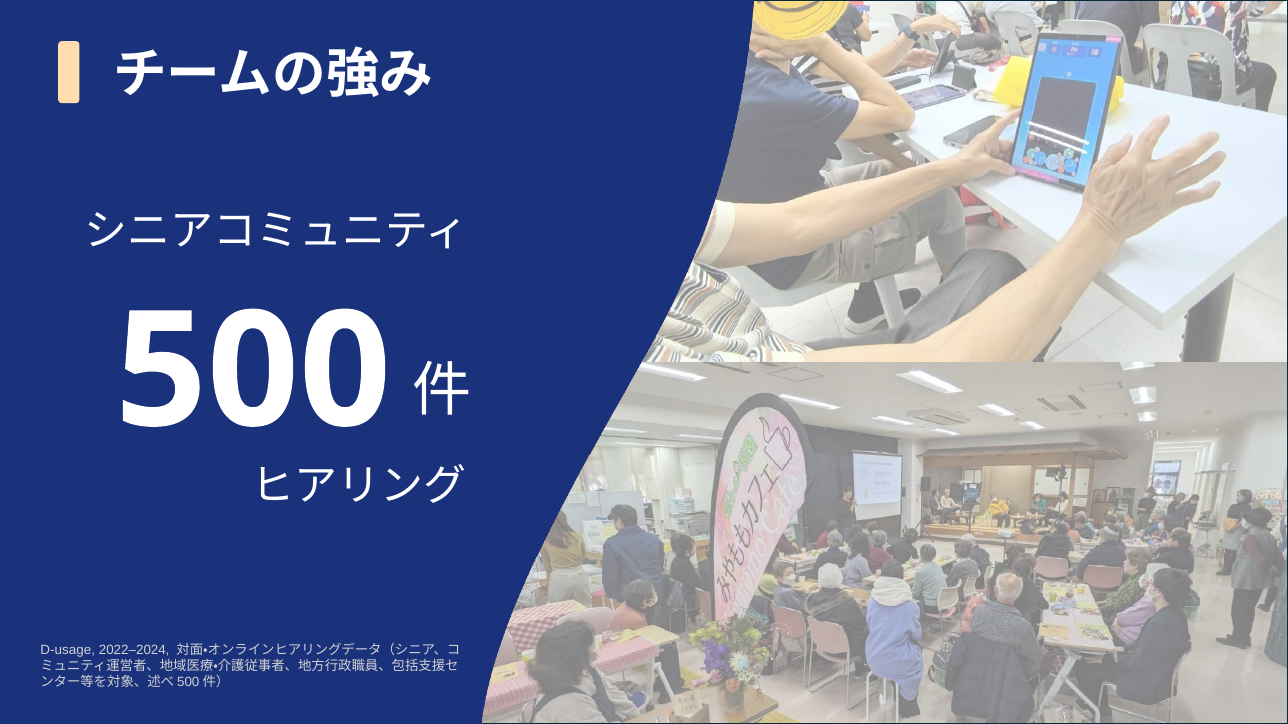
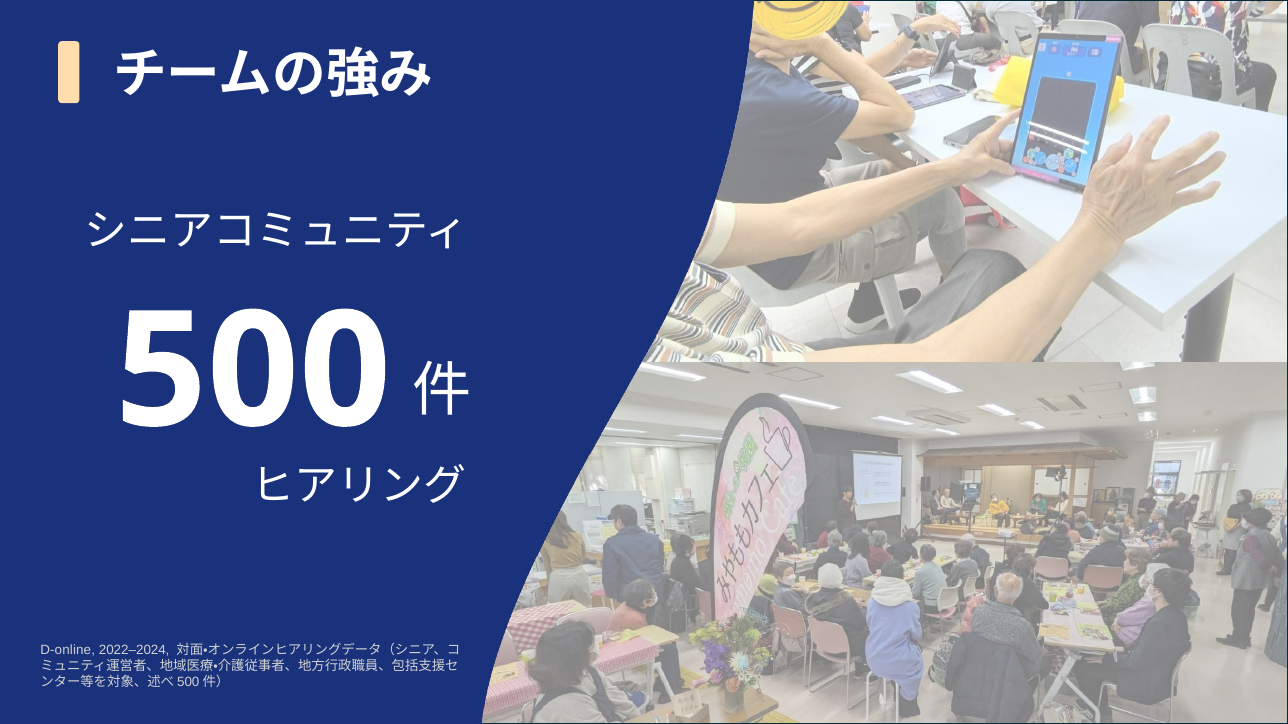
D-usage: D-usage -> D-online
